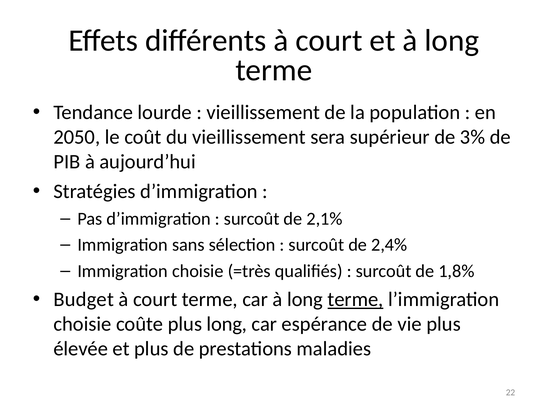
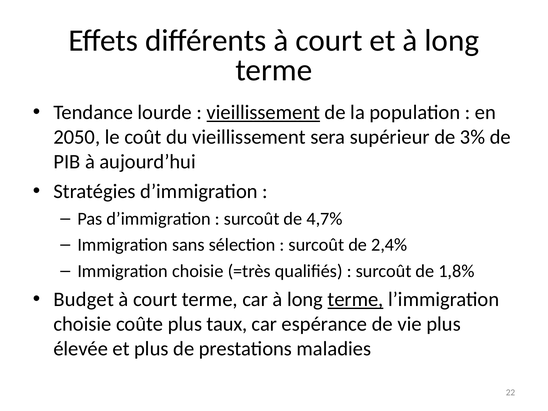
vieillissement at (263, 112) underline: none -> present
2,1%: 2,1% -> 4,7%
plus long: long -> taux
